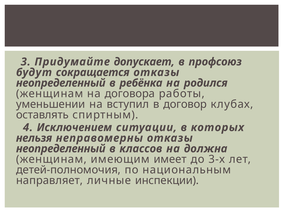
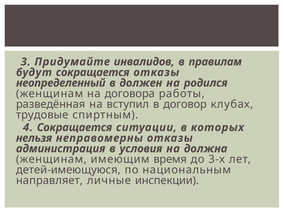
допускает: допускает -> инвалидов
профсоюз: профсоюз -> правилам
ребёнка: ребёнка -> должен
уменьшении: уменьшении -> разведённая
оставлять: оставлять -> трудовые
4 Исключением: Исключением -> Сокращается
неопределенный at (61, 149): неопределенный -> администрация
классов: классов -> условия
имеет: имеет -> время
детей-полномочия: детей-полномочия -> детей-имеющуюся
